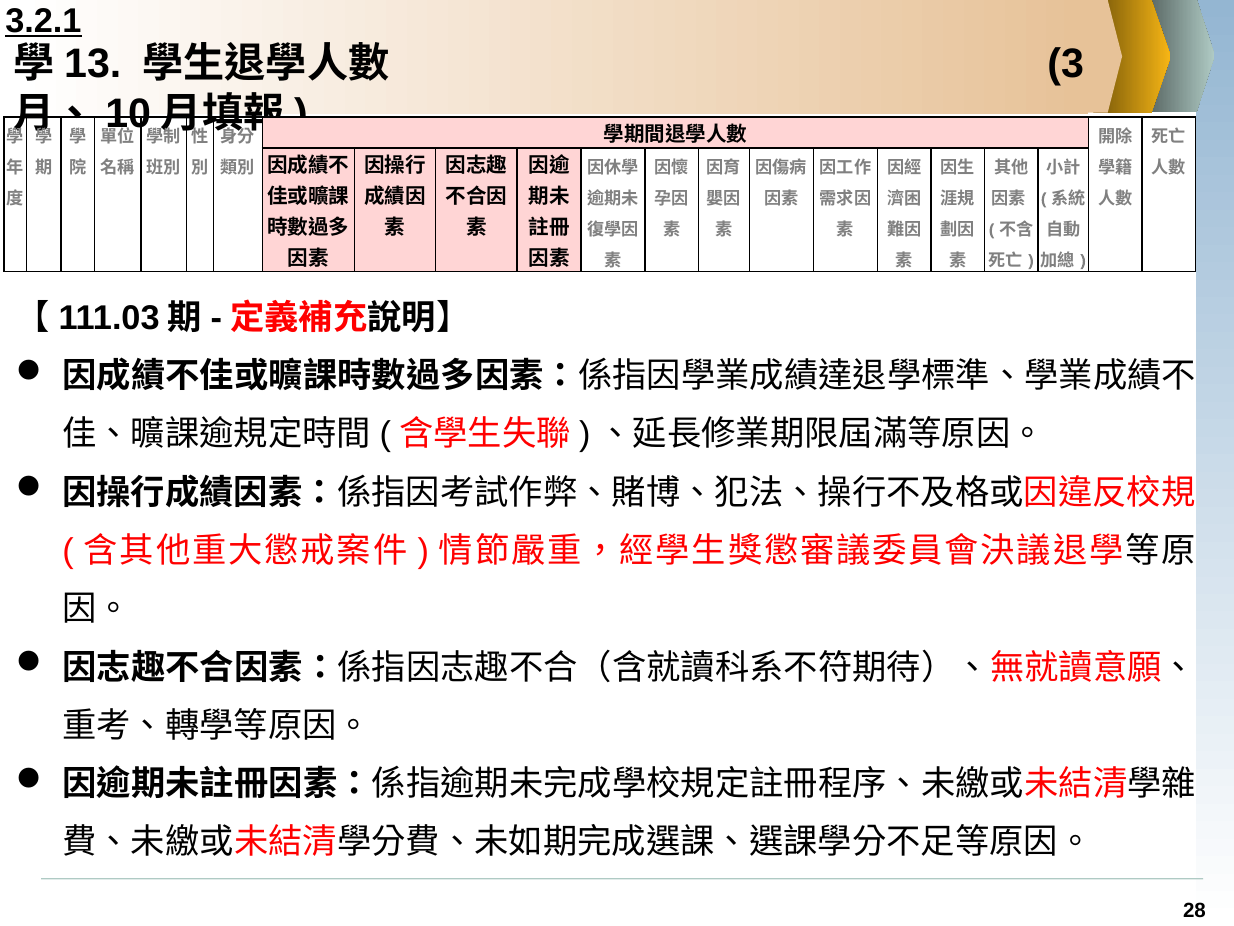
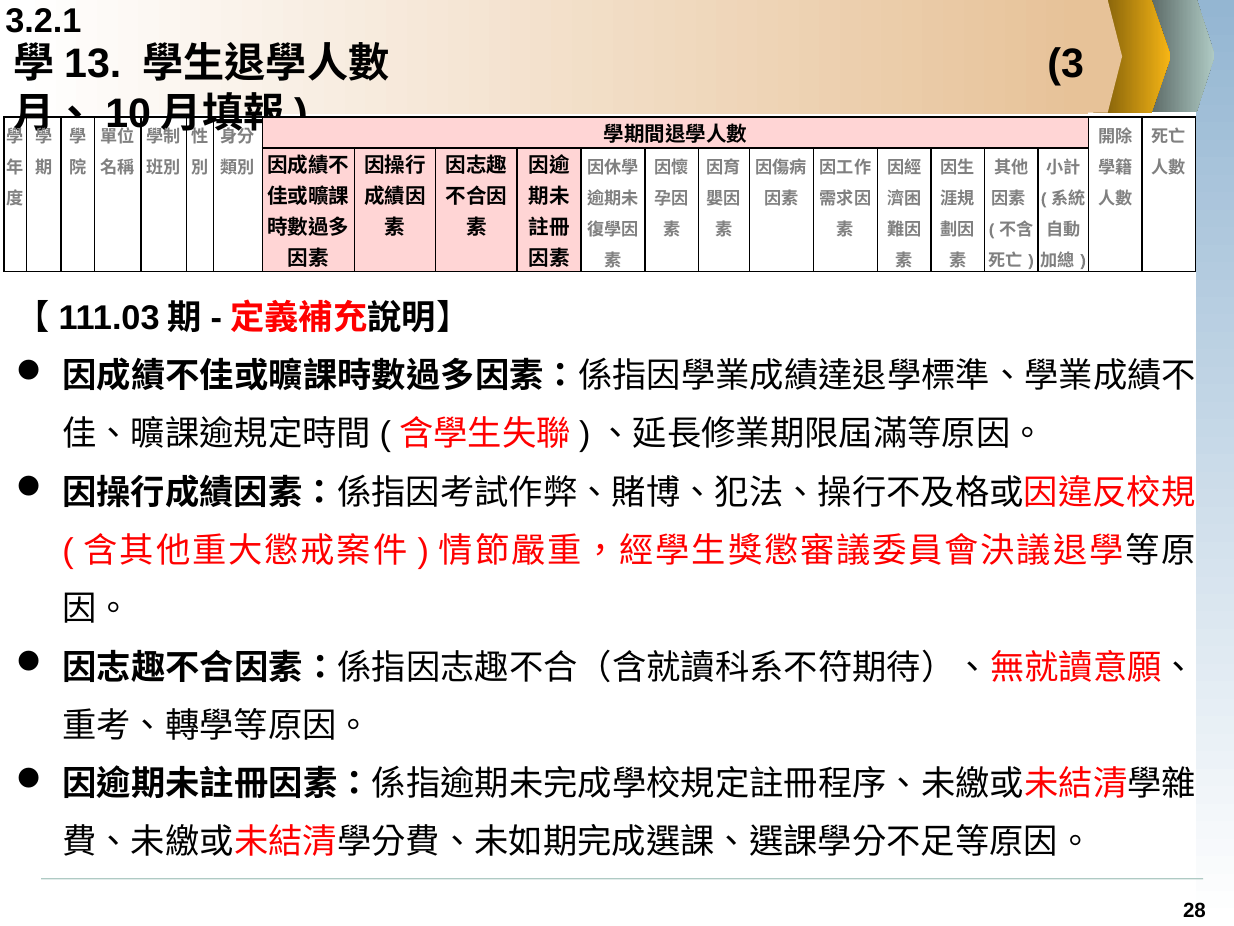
3.2.1 underline: present -> none
